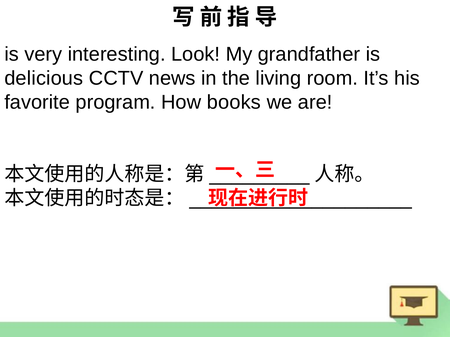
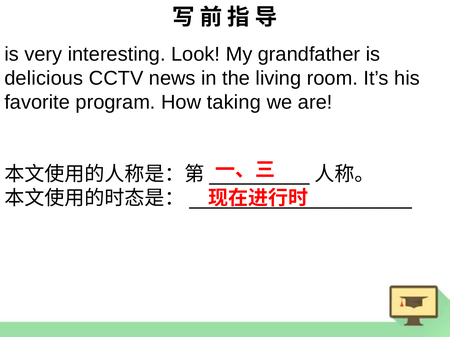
books: books -> taking
